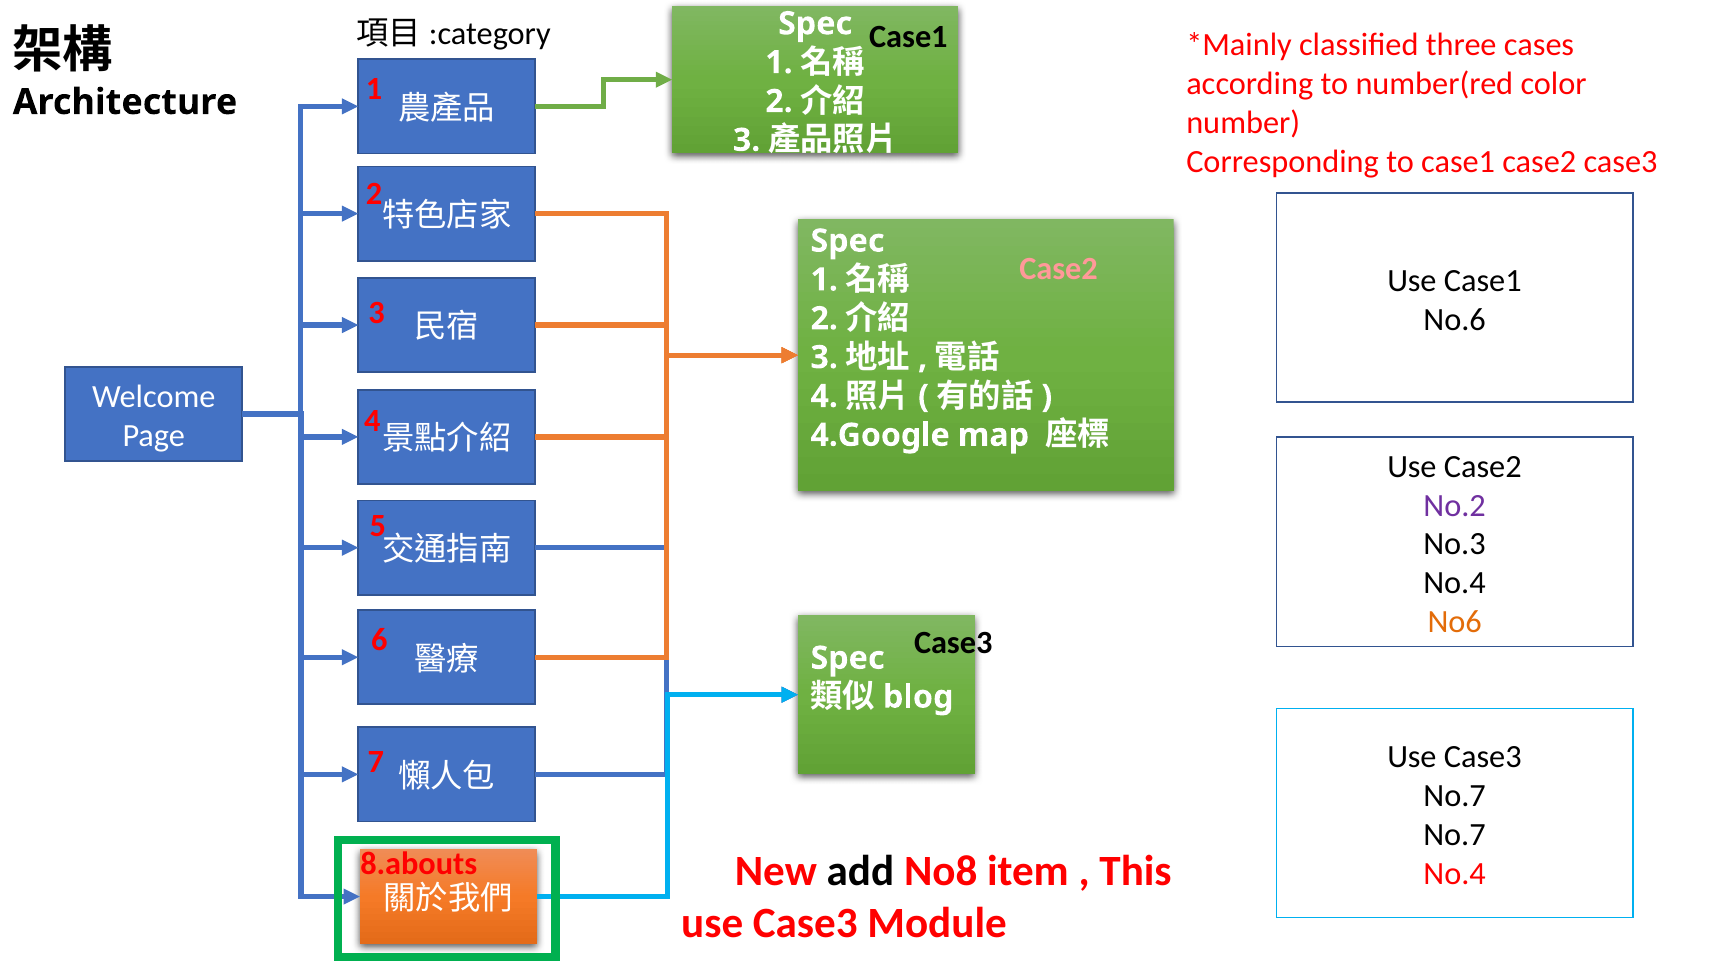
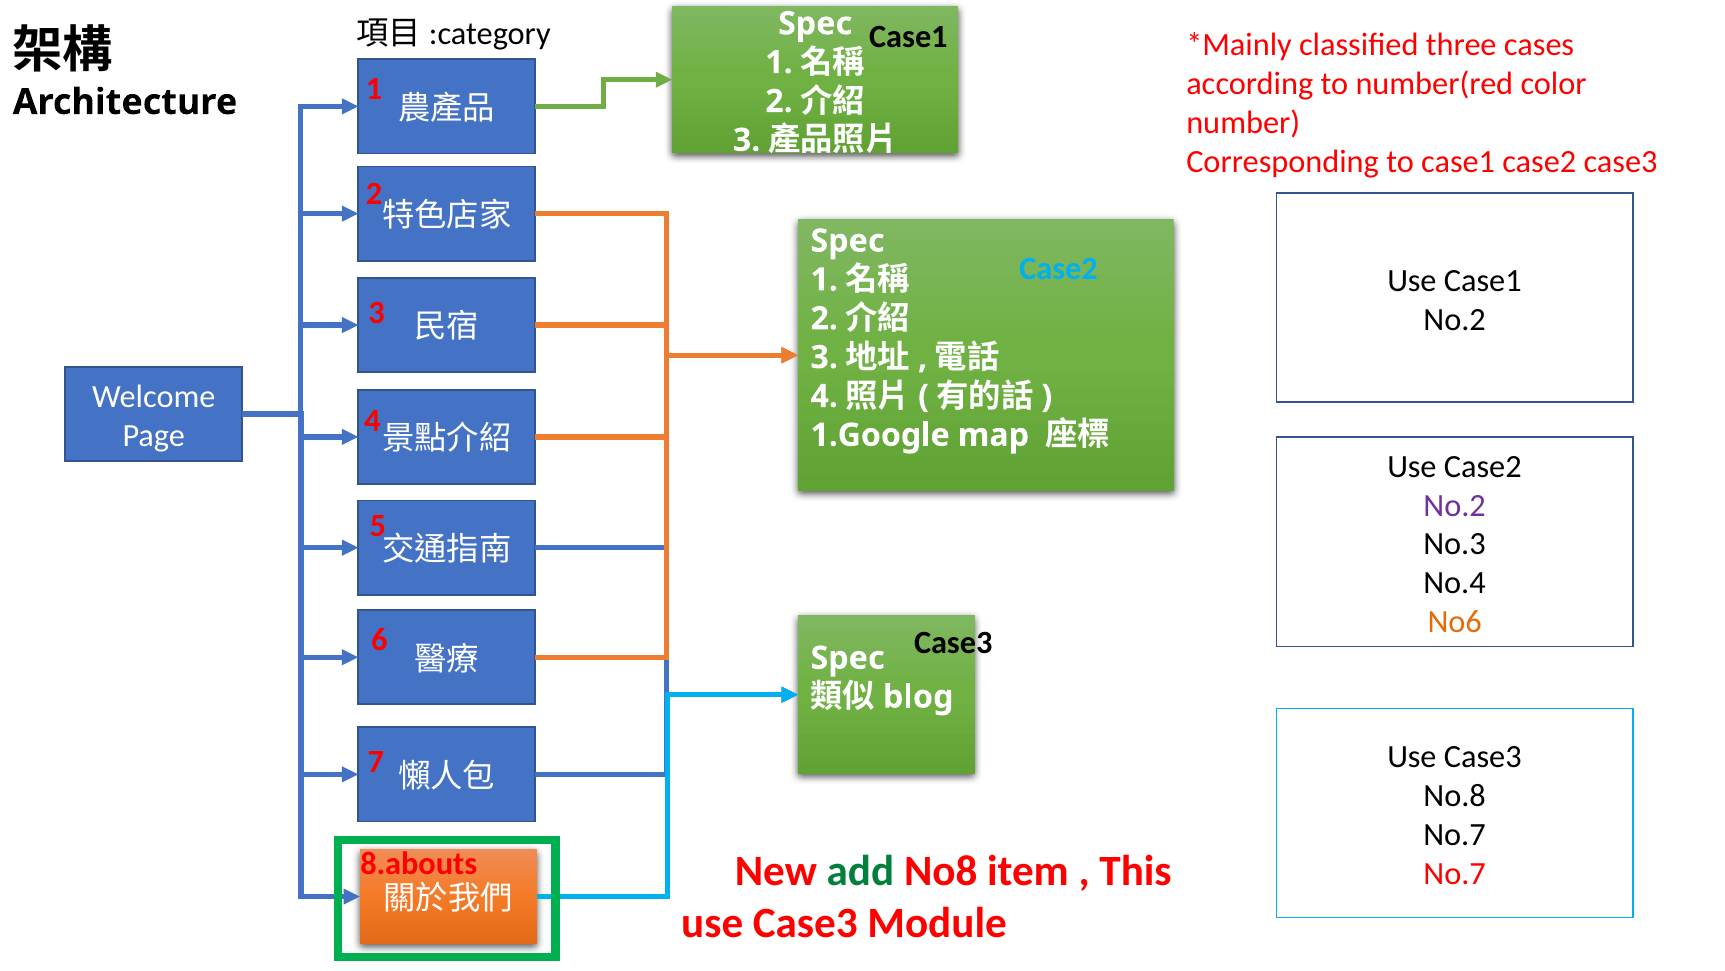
Case2 at (1059, 269) colour: pink -> light blue
No.6 at (1455, 319): No.6 -> No.2
4.Google: 4.Google -> 1.Google
No.7 at (1455, 795): No.7 -> No.8
add colour: black -> green
No.4 at (1455, 873): No.4 -> No.7
